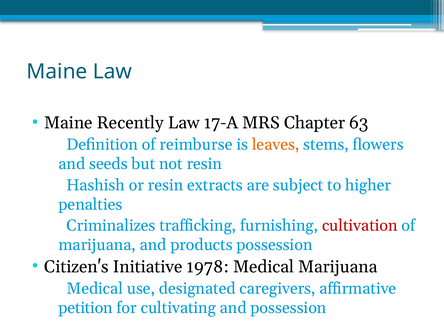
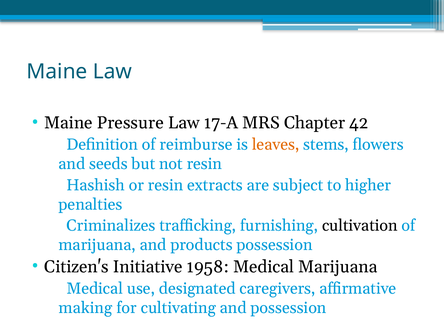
Recently: Recently -> Pressure
63: 63 -> 42
cultivation colour: red -> black
1978: 1978 -> 1958
petition: petition -> making
